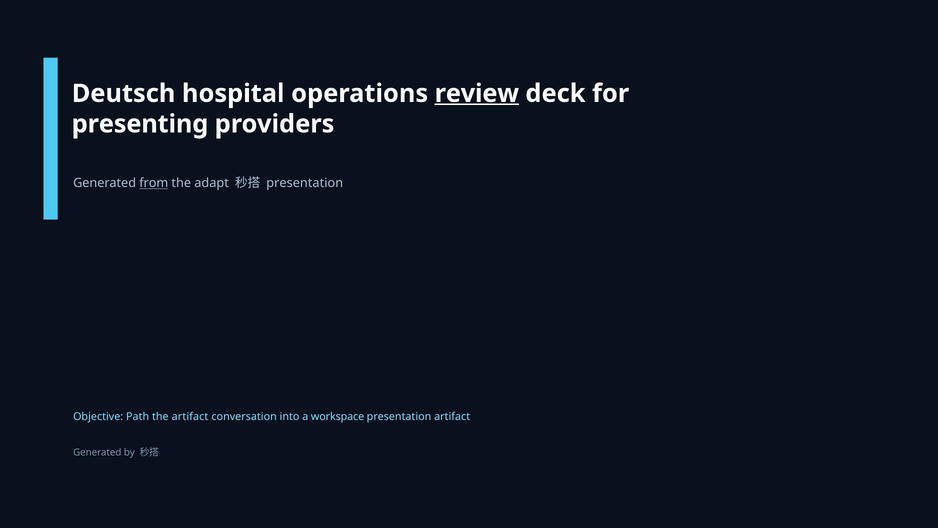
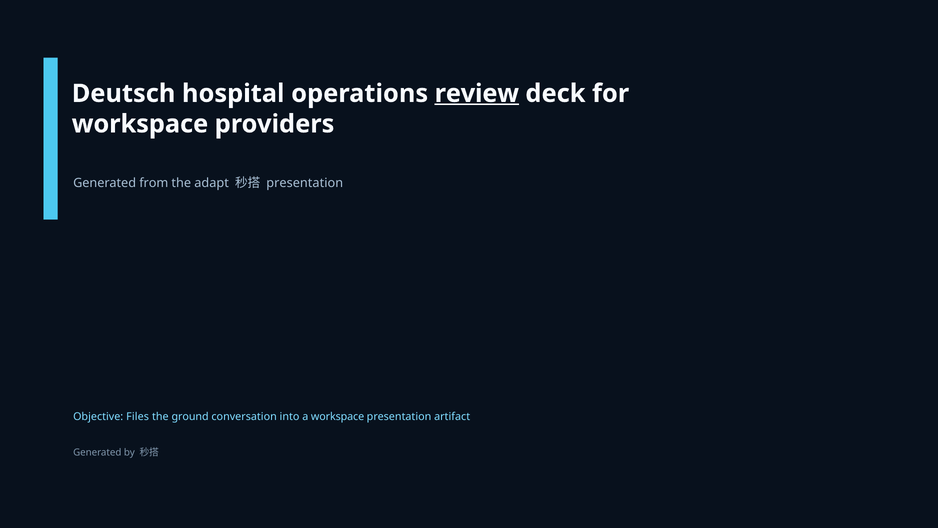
presenting at (140, 124): presenting -> workspace
from underline: present -> none
Path: Path -> Files
the artifact: artifact -> ground
